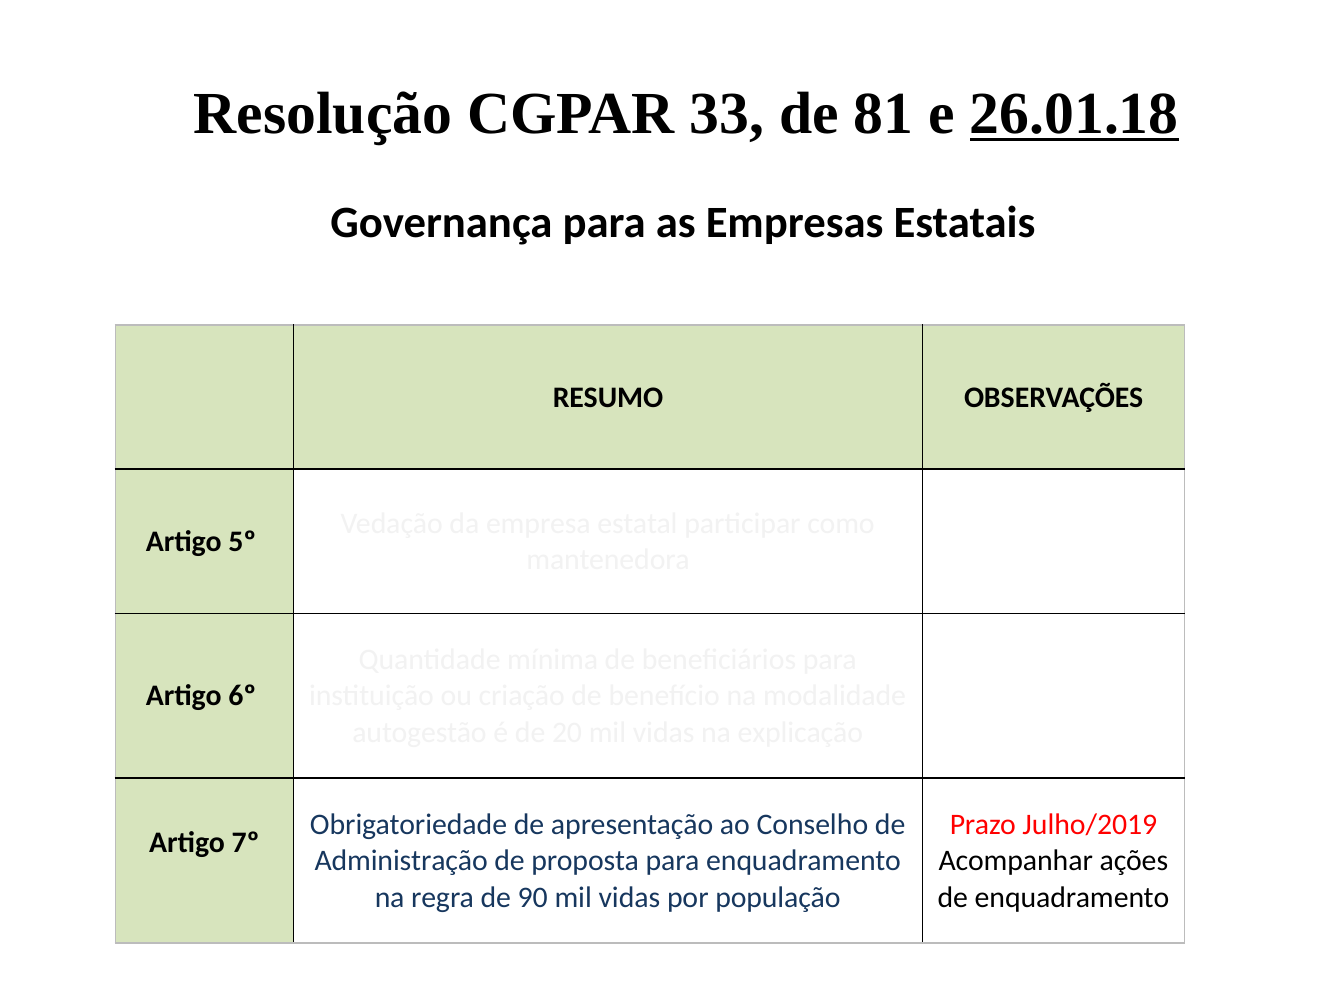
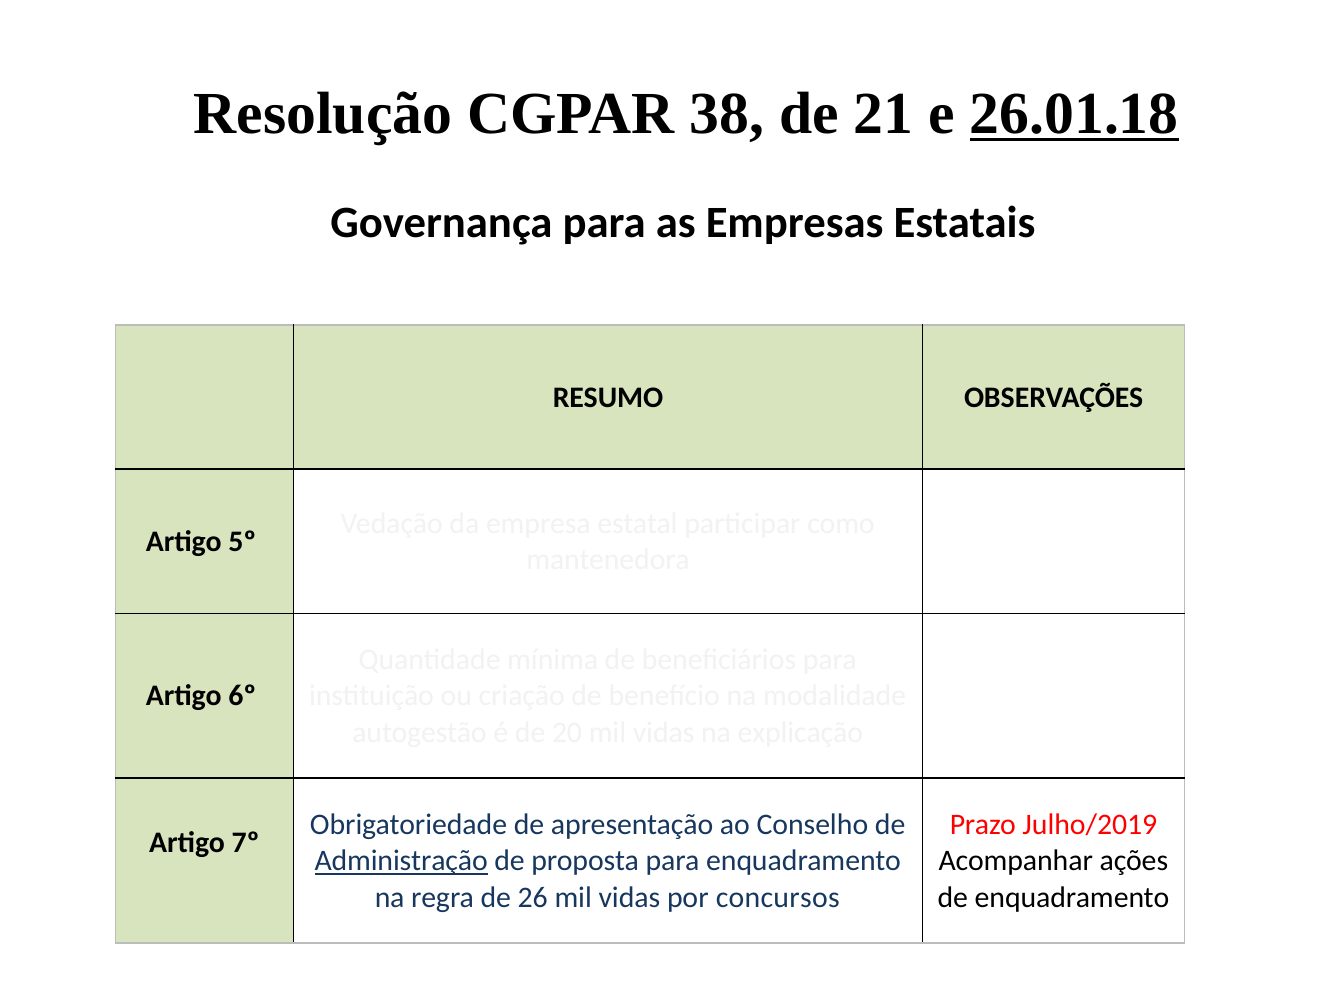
33: 33 -> 38
81: 81 -> 21
Administração underline: none -> present
90: 90 -> 26
população: população -> concursos
